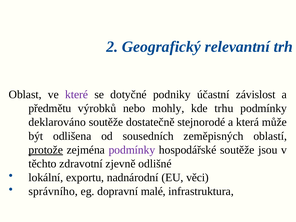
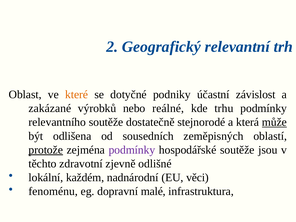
které colour: purple -> orange
předmětu: předmětu -> zakázané
mohly: mohly -> reálné
deklarováno: deklarováno -> relevantního
může underline: none -> present
exportu: exportu -> každém
správního: správního -> fenoménu
